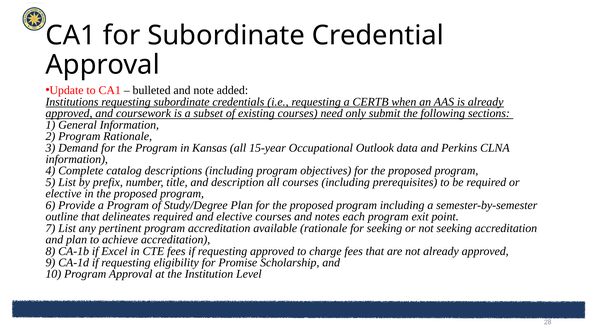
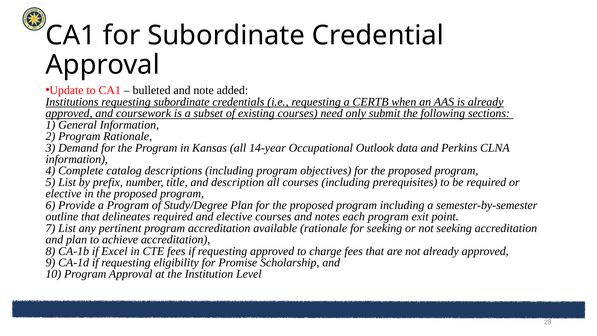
15-year: 15-year -> 14-year
